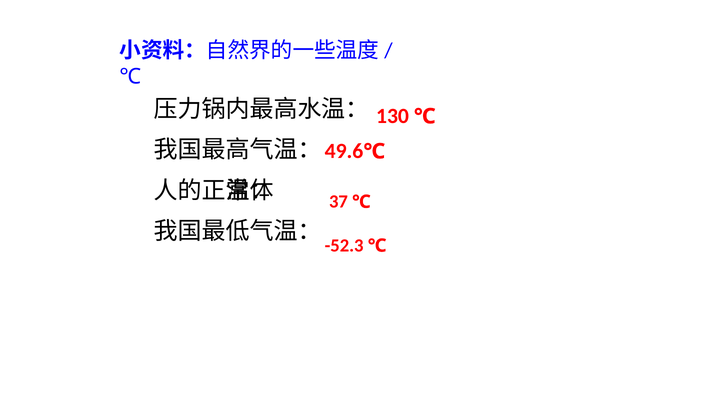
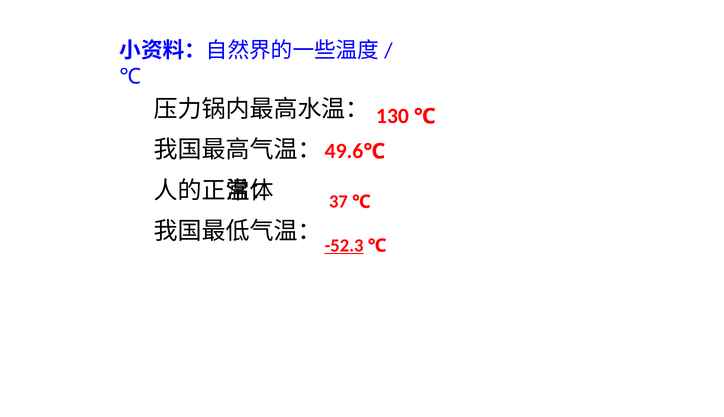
-52.3 underline: none -> present
